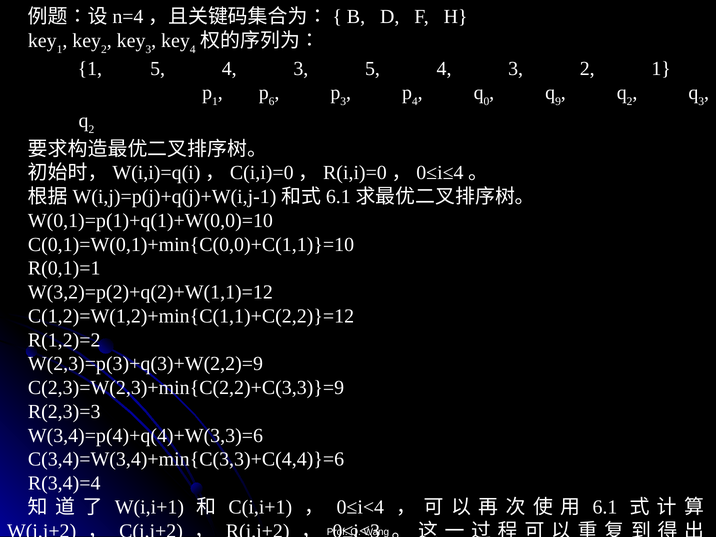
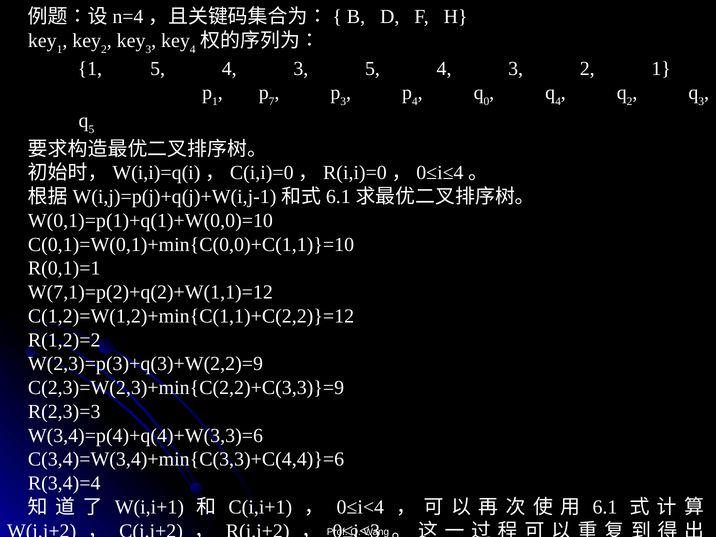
6: 6 -> 7
q 9: 9 -> 4
2 at (91, 130): 2 -> 5
W(3,2)=p(2)+q(2)+W(1,1)=12: W(3,2)=p(2)+q(2)+W(1,1)=12 -> W(7,1)=p(2)+q(2)+W(1,1)=12
